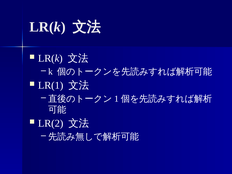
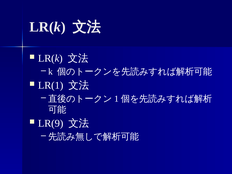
LR(2: LR(2 -> LR(9
